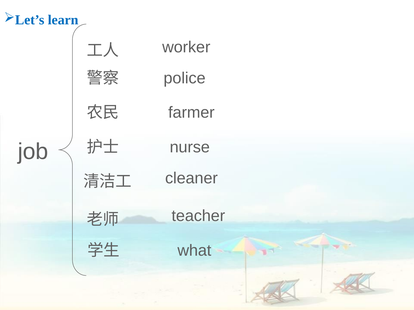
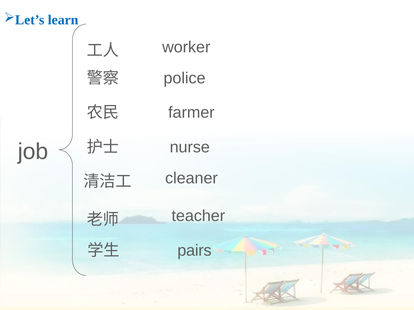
what: what -> pairs
